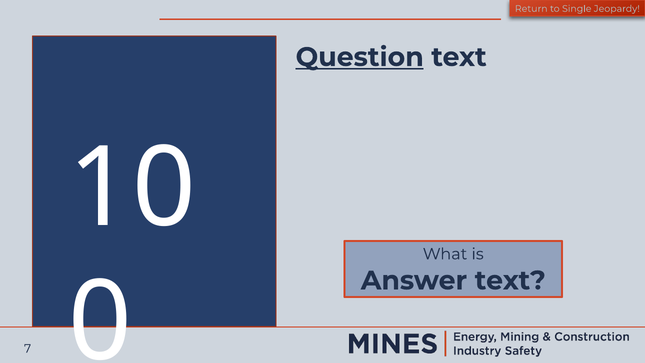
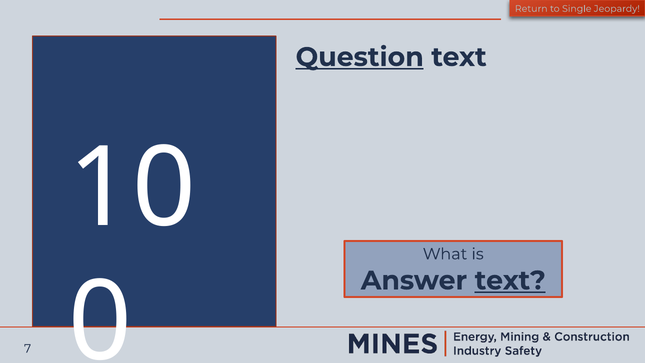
text at (510, 280) underline: none -> present
